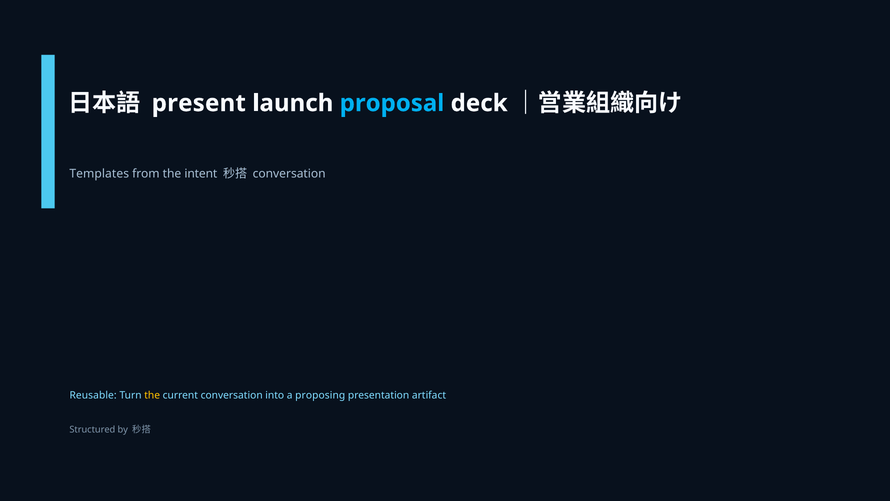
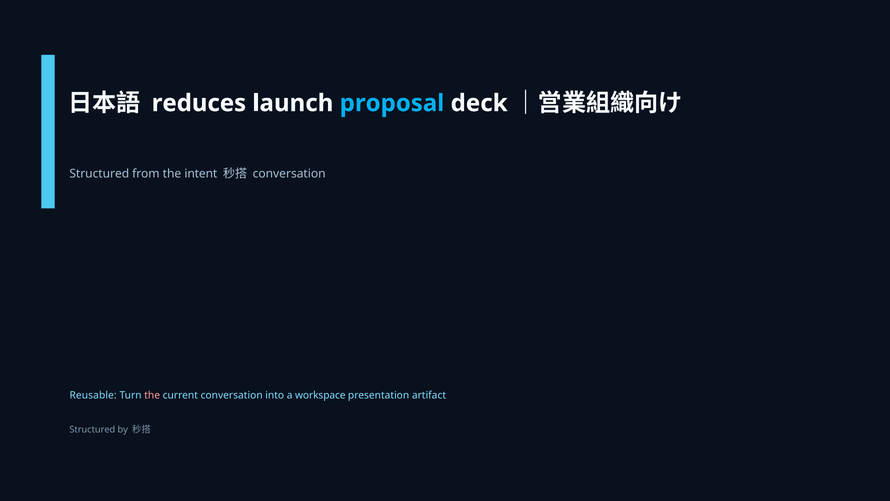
present: present -> reduces
Templates at (99, 174): Templates -> Structured
the at (152, 395) colour: yellow -> pink
proposing: proposing -> workspace
